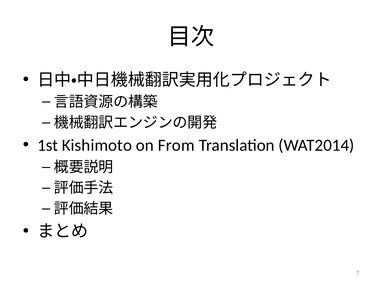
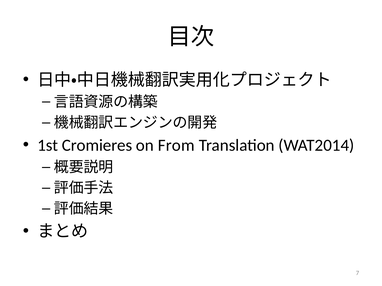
Kishimoto: Kishimoto -> Cromieres
